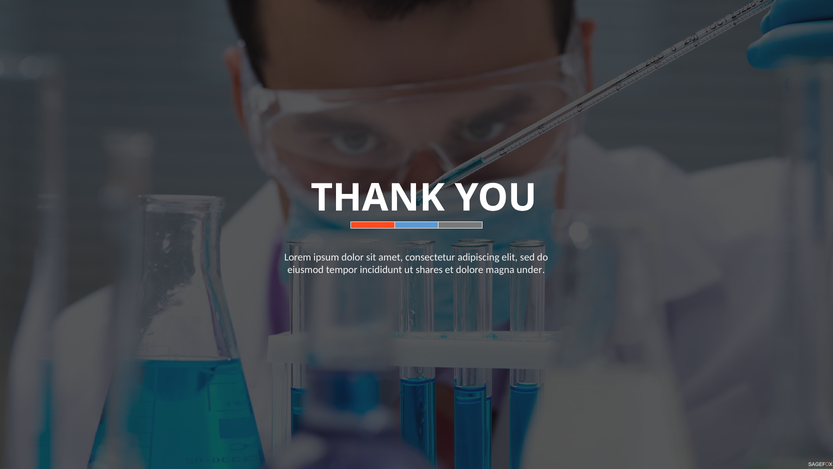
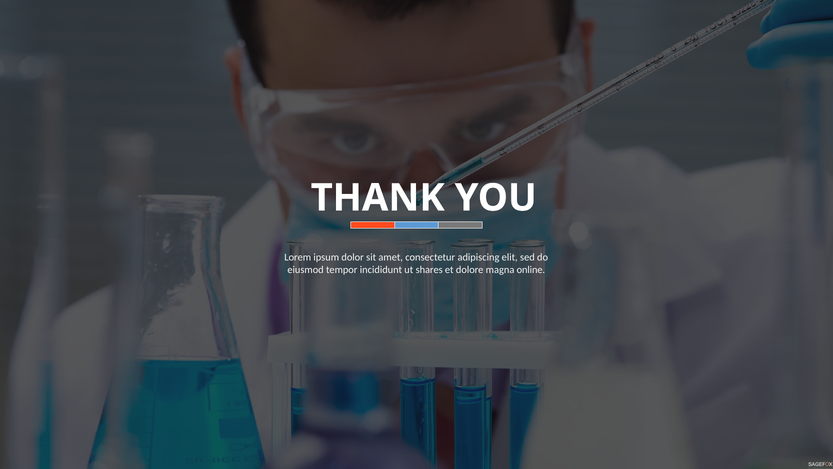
under: under -> online
